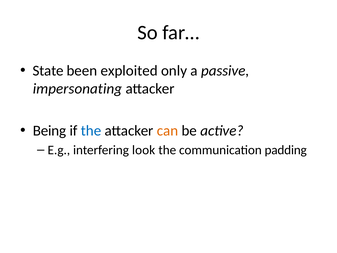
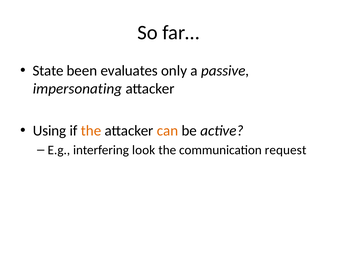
exploited: exploited -> evaluates
Being: Being -> Using
the at (91, 131) colour: blue -> orange
padding: padding -> request
